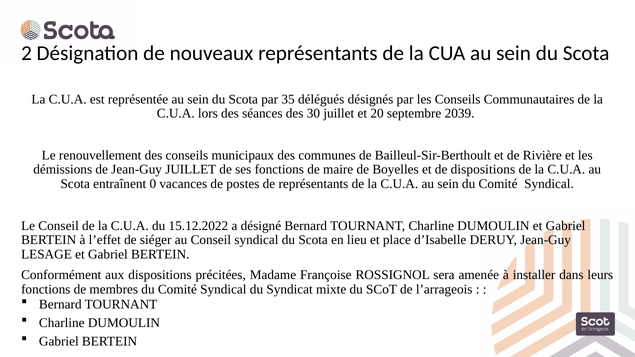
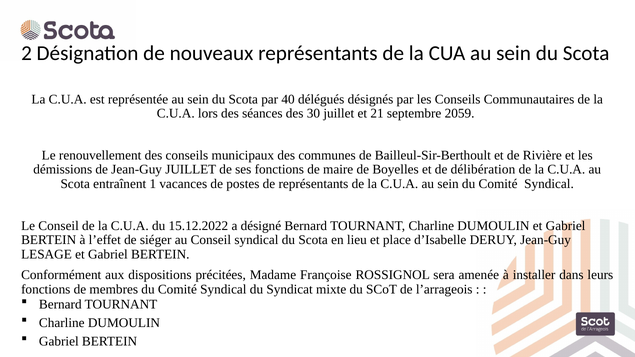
35: 35 -> 40
20: 20 -> 21
2039: 2039 -> 2059
de dispositions: dispositions -> délibération
0: 0 -> 1
